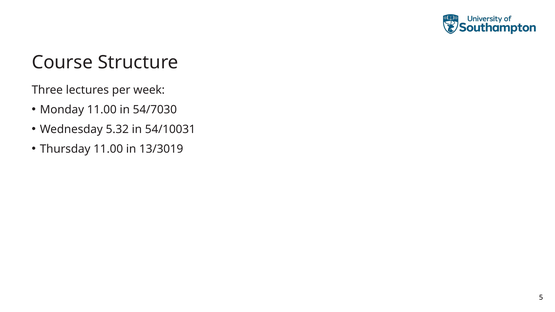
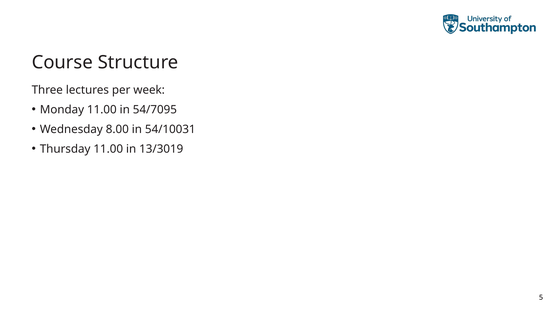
54/7030: 54/7030 -> 54/7095
5.32: 5.32 -> 8.00
